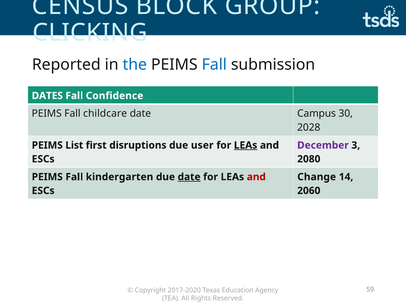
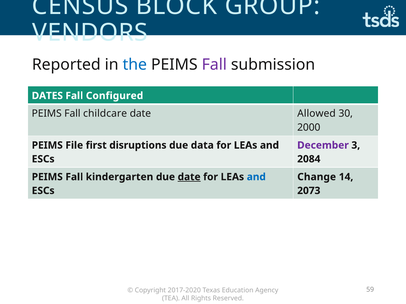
CLICKING: CLICKING -> VENDORS
Fall at (214, 65) colour: blue -> purple
Confidence: Confidence -> Configured
Campus: Campus -> Allowed
2028: 2028 -> 2000
List: List -> File
user: user -> data
LEAs at (246, 145) underline: present -> none
2080: 2080 -> 2084
and at (256, 177) colour: red -> blue
2060: 2060 -> 2073
